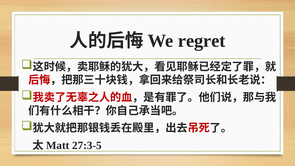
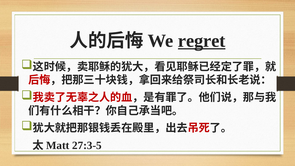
regret underline: none -> present
